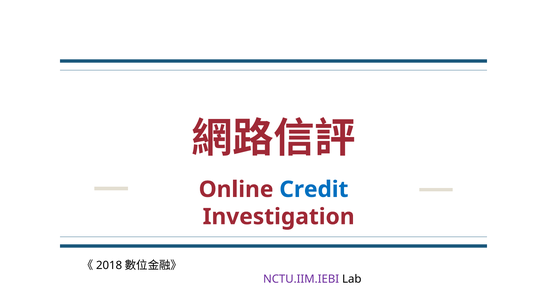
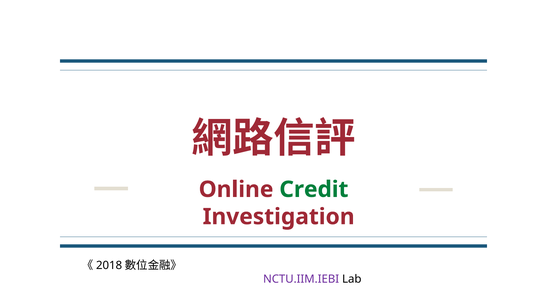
Credit colour: blue -> green
